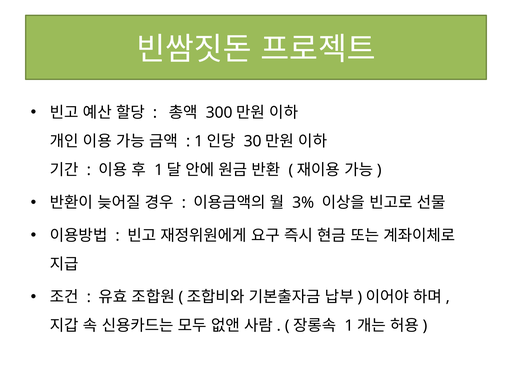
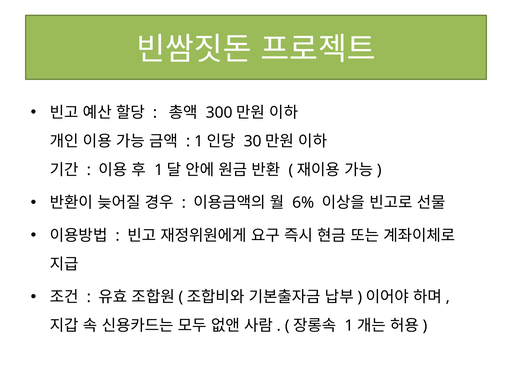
3%: 3% -> 6%
